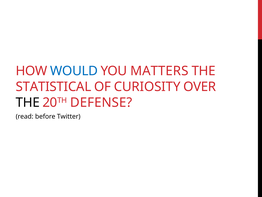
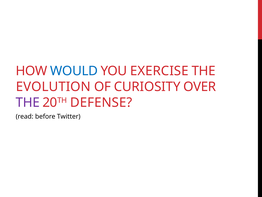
MATTERS: MATTERS -> EXERCISE
STATISTICAL: STATISTICAL -> EVOLUTION
THE at (28, 102) colour: black -> purple
